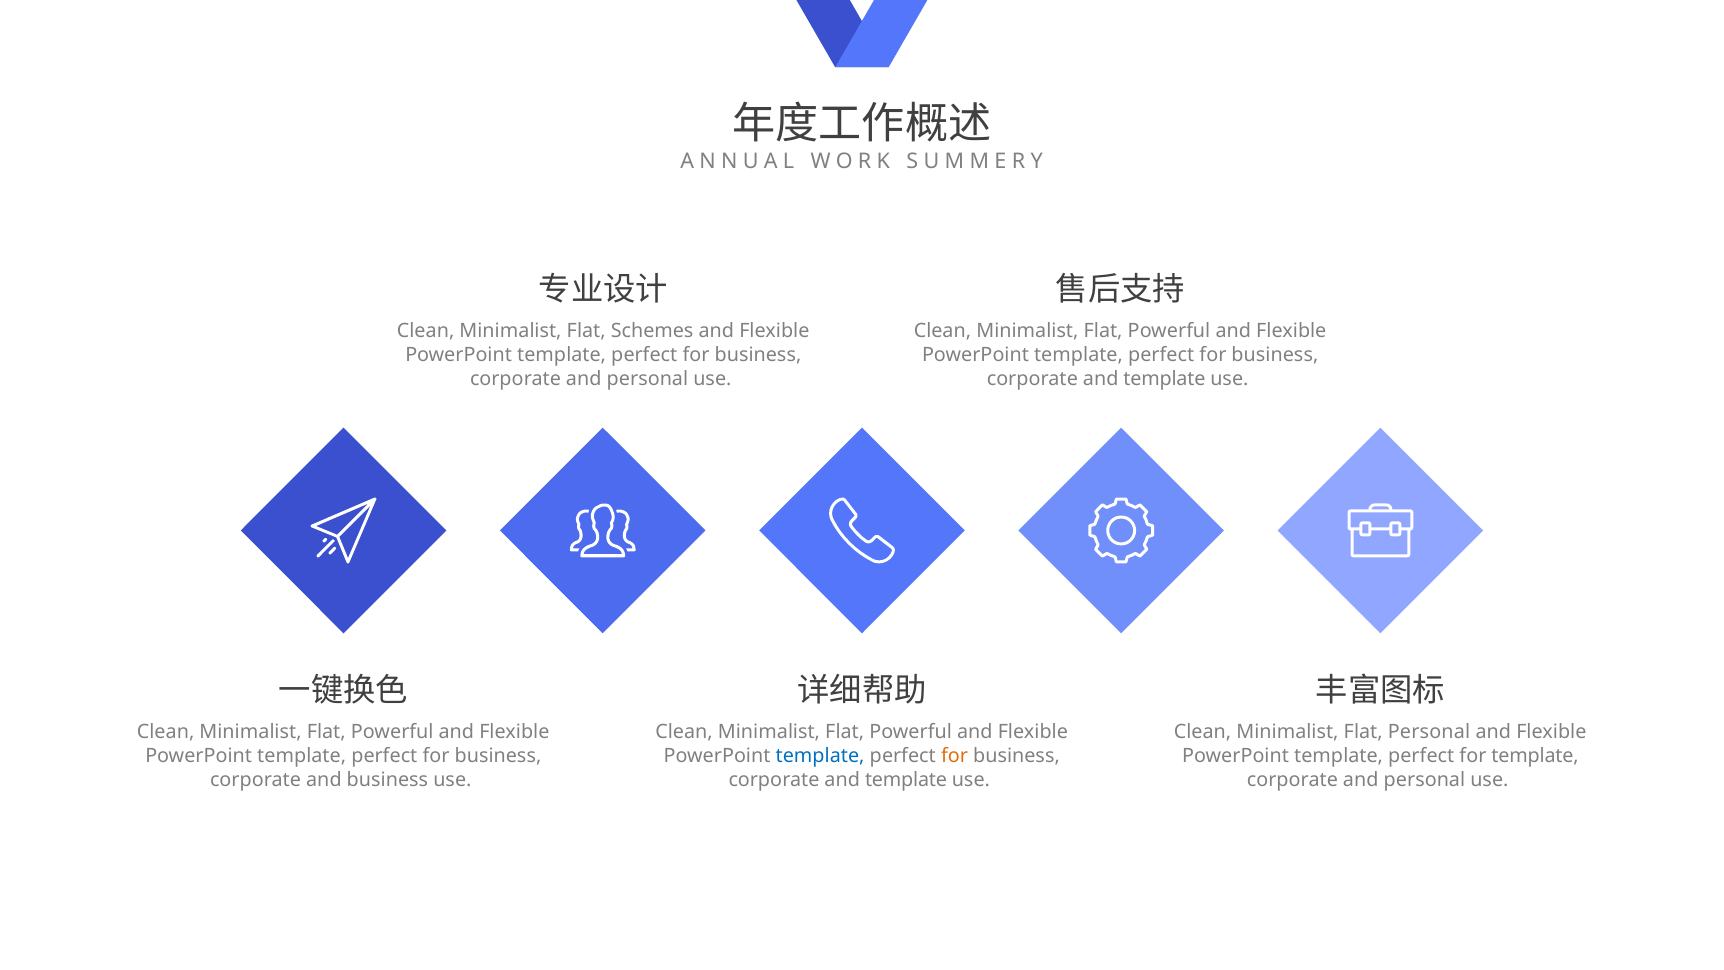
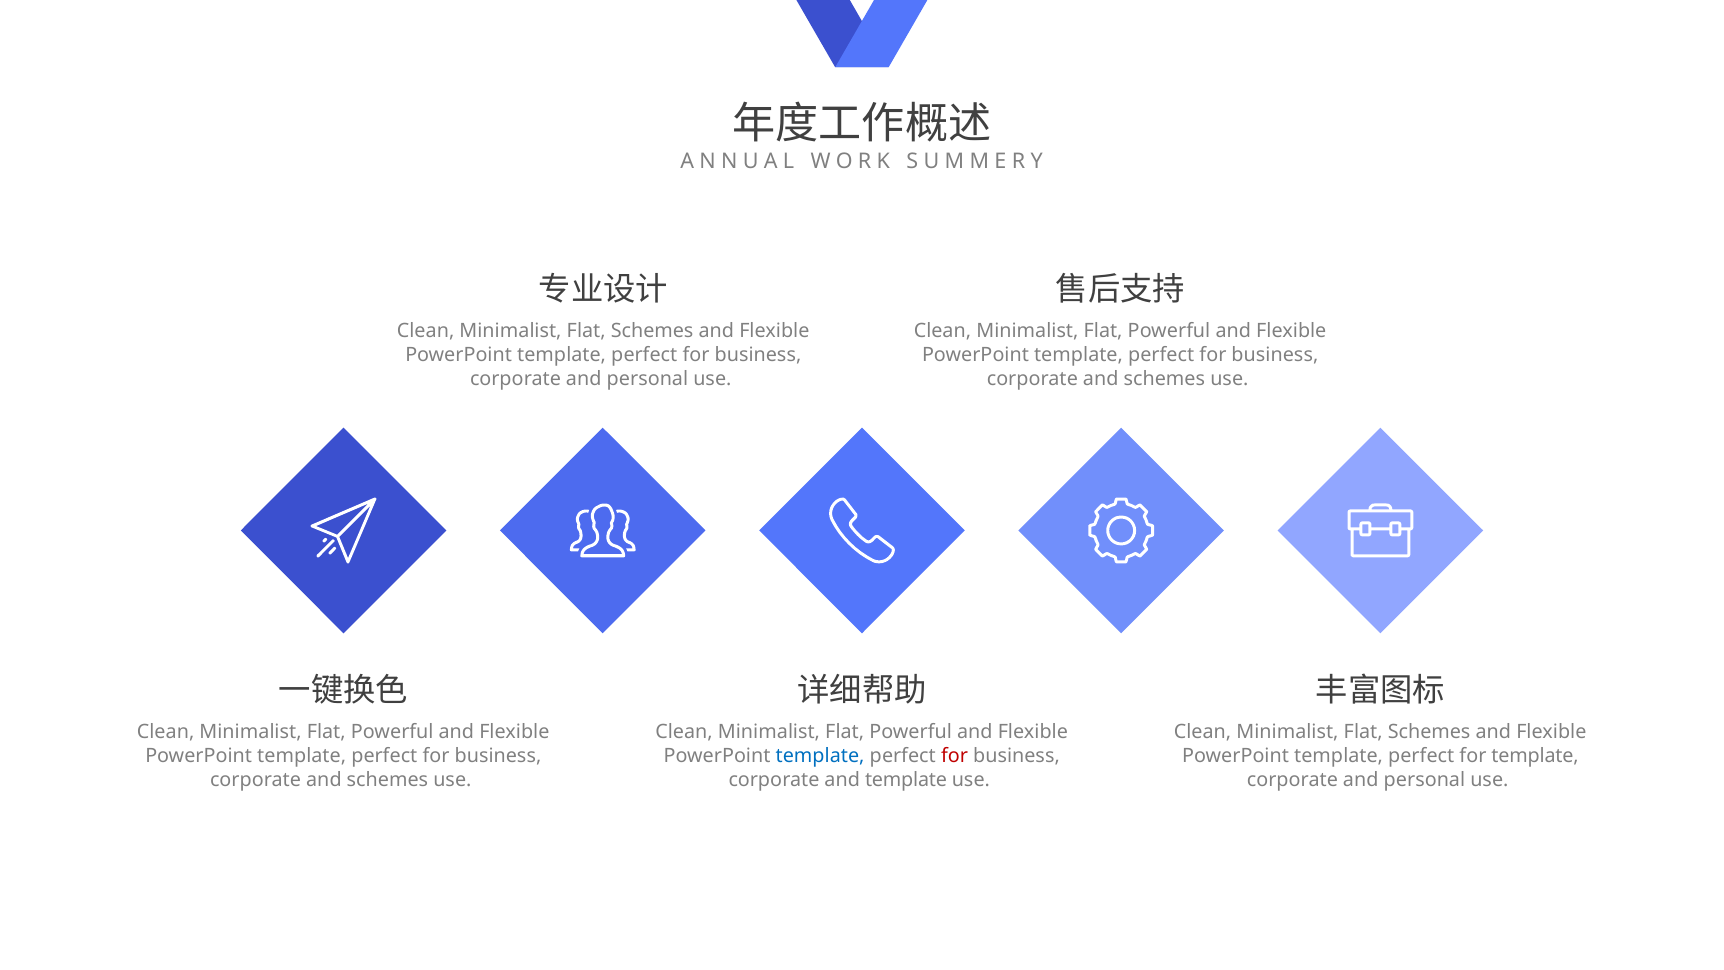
template at (1164, 379): template -> schemes
Personal at (1429, 732): Personal -> Schemes
for at (955, 756) colour: orange -> red
business at (387, 779): business -> schemes
